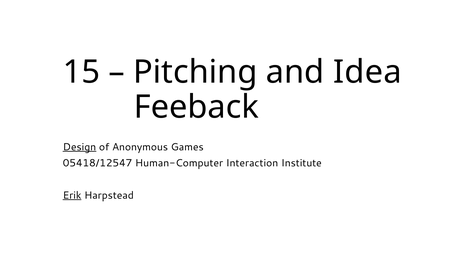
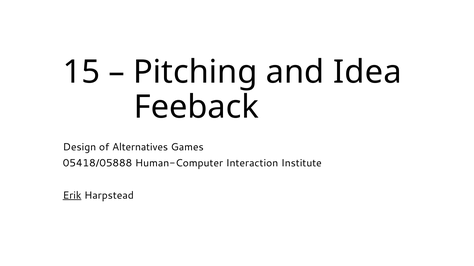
Design underline: present -> none
Anonymous: Anonymous -> Alternatives
05418/12547: 05418/12547 -> 05418/05888
